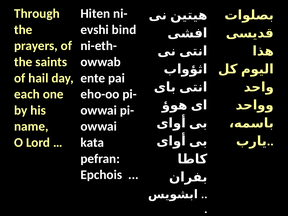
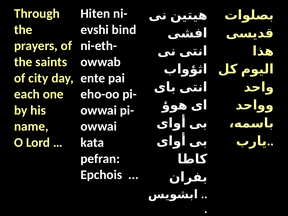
hail: hail -> city
